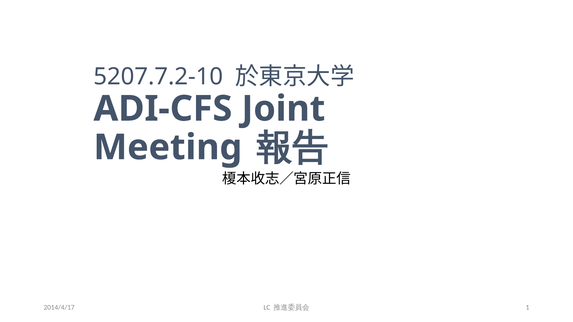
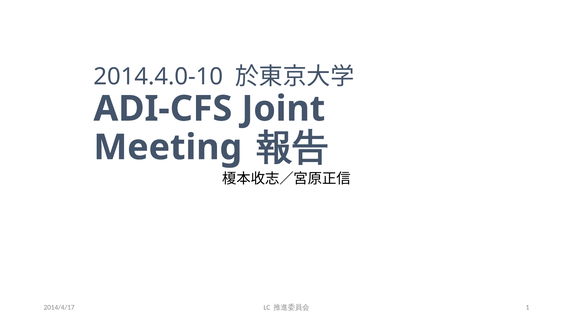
5207.7.2-10: 5207.7.2-10 -> 2014.4.0-10
